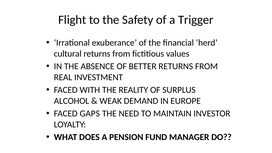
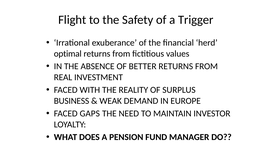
cultural: cultural -> optimal
ALCOHOL: ALCOHOL -> BUSINESS
